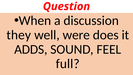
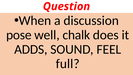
they: they -> pose
were: were -> chalk
